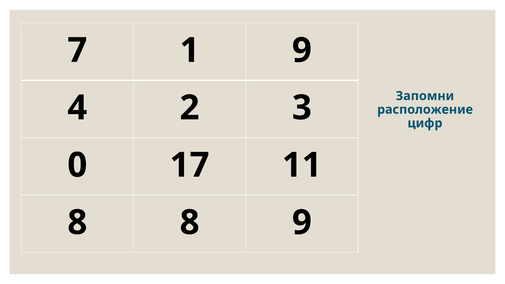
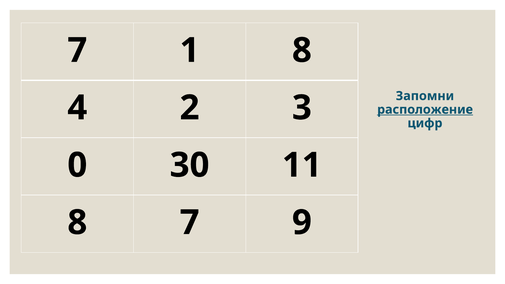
1 9: 9 -> 8
расположение underline: none -> present
17: 17 -> 30
8 8: 8 -> 7
